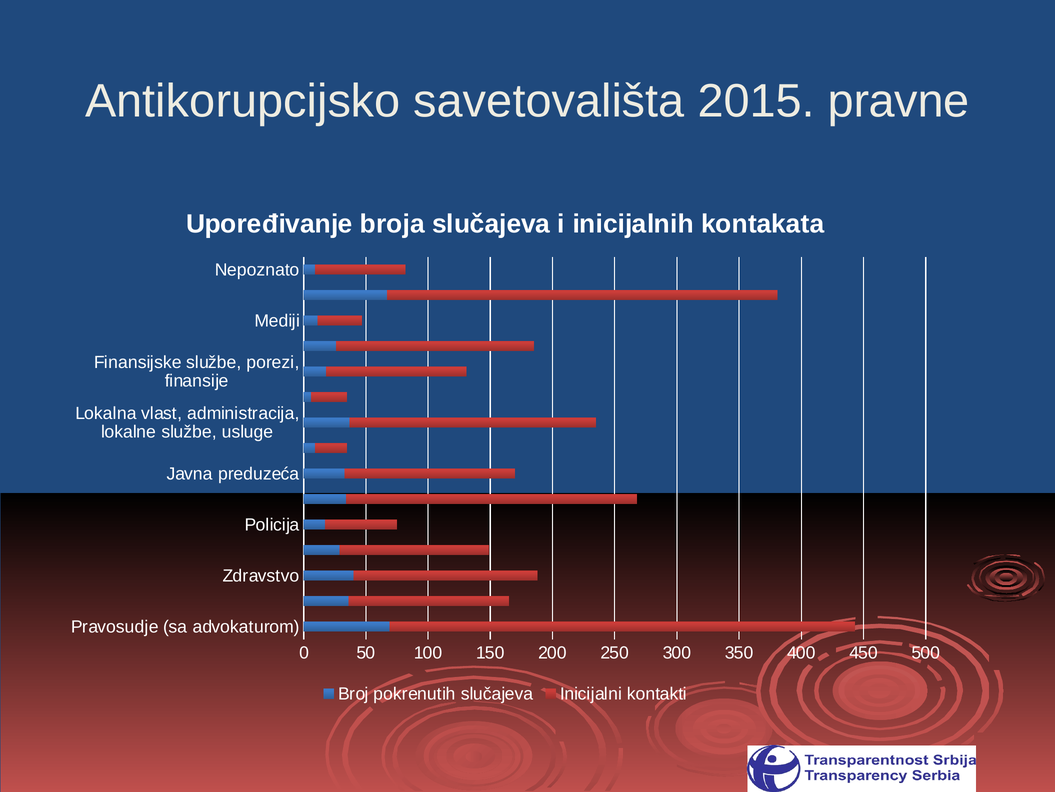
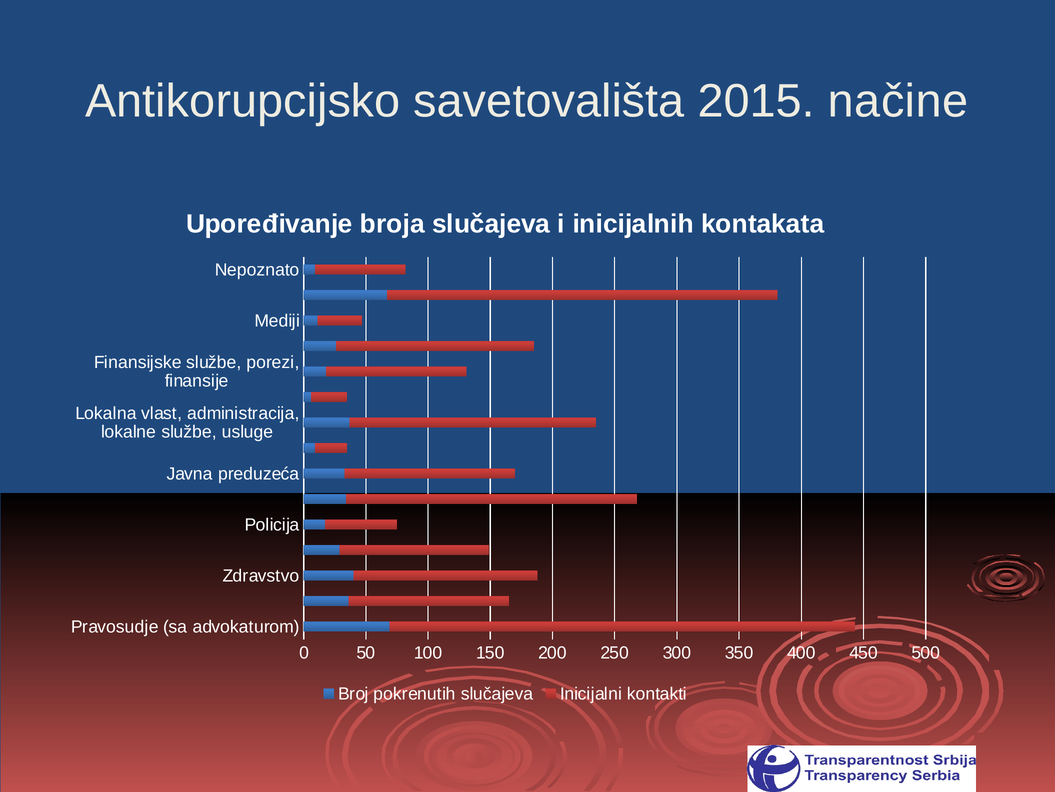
pravne: pravne -> načine
